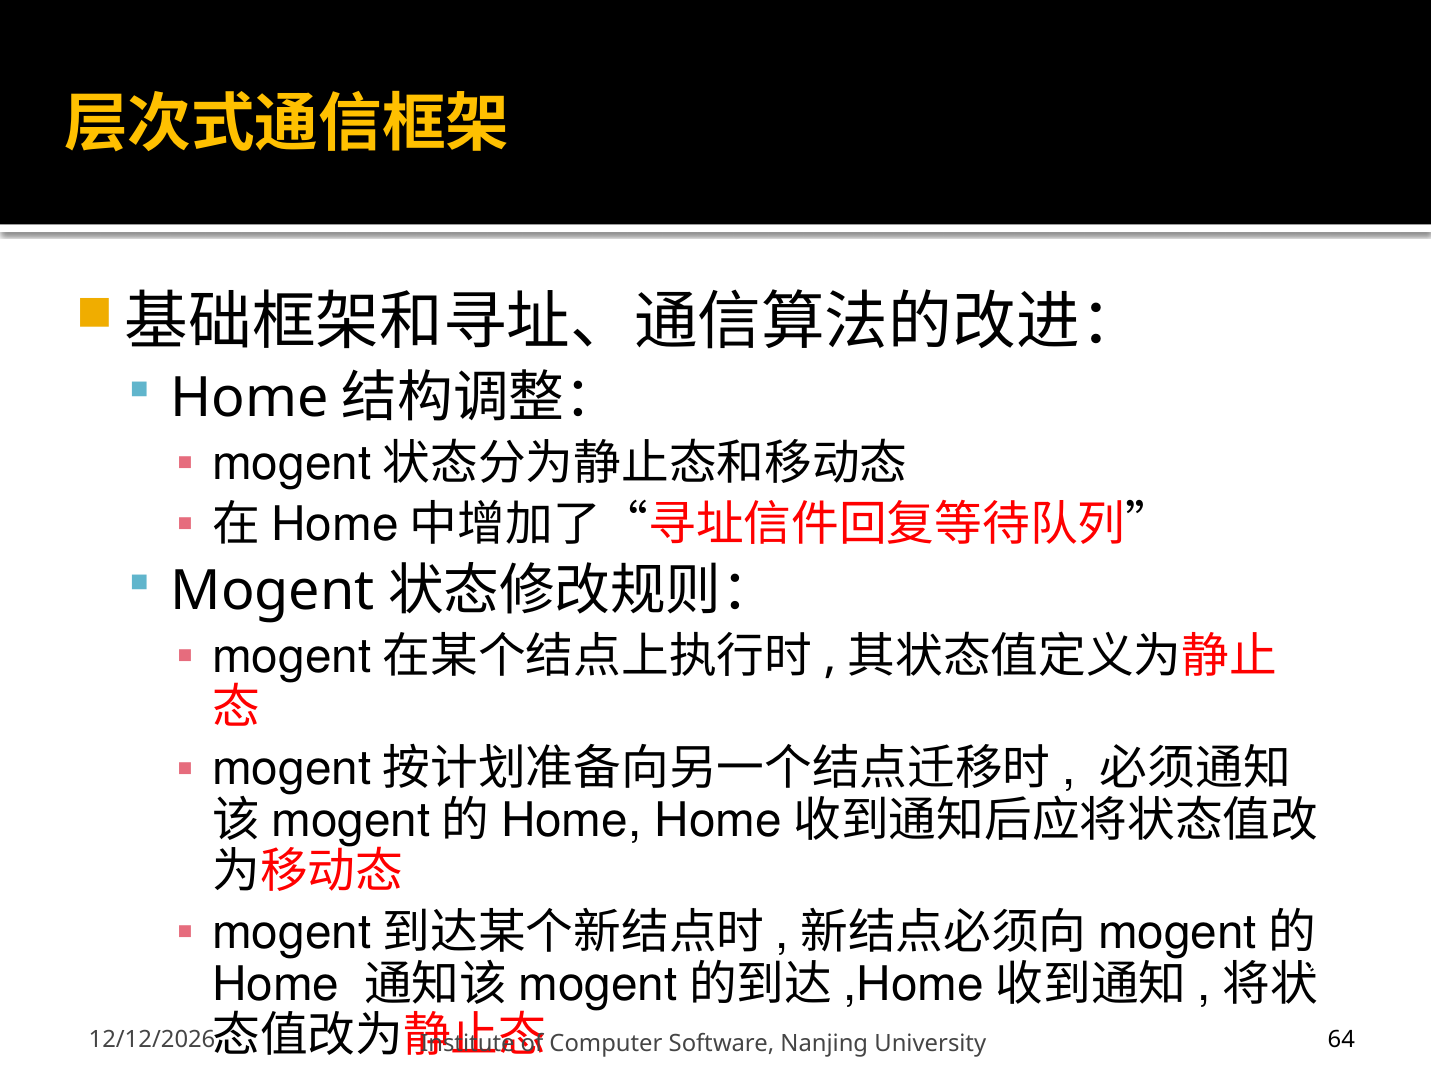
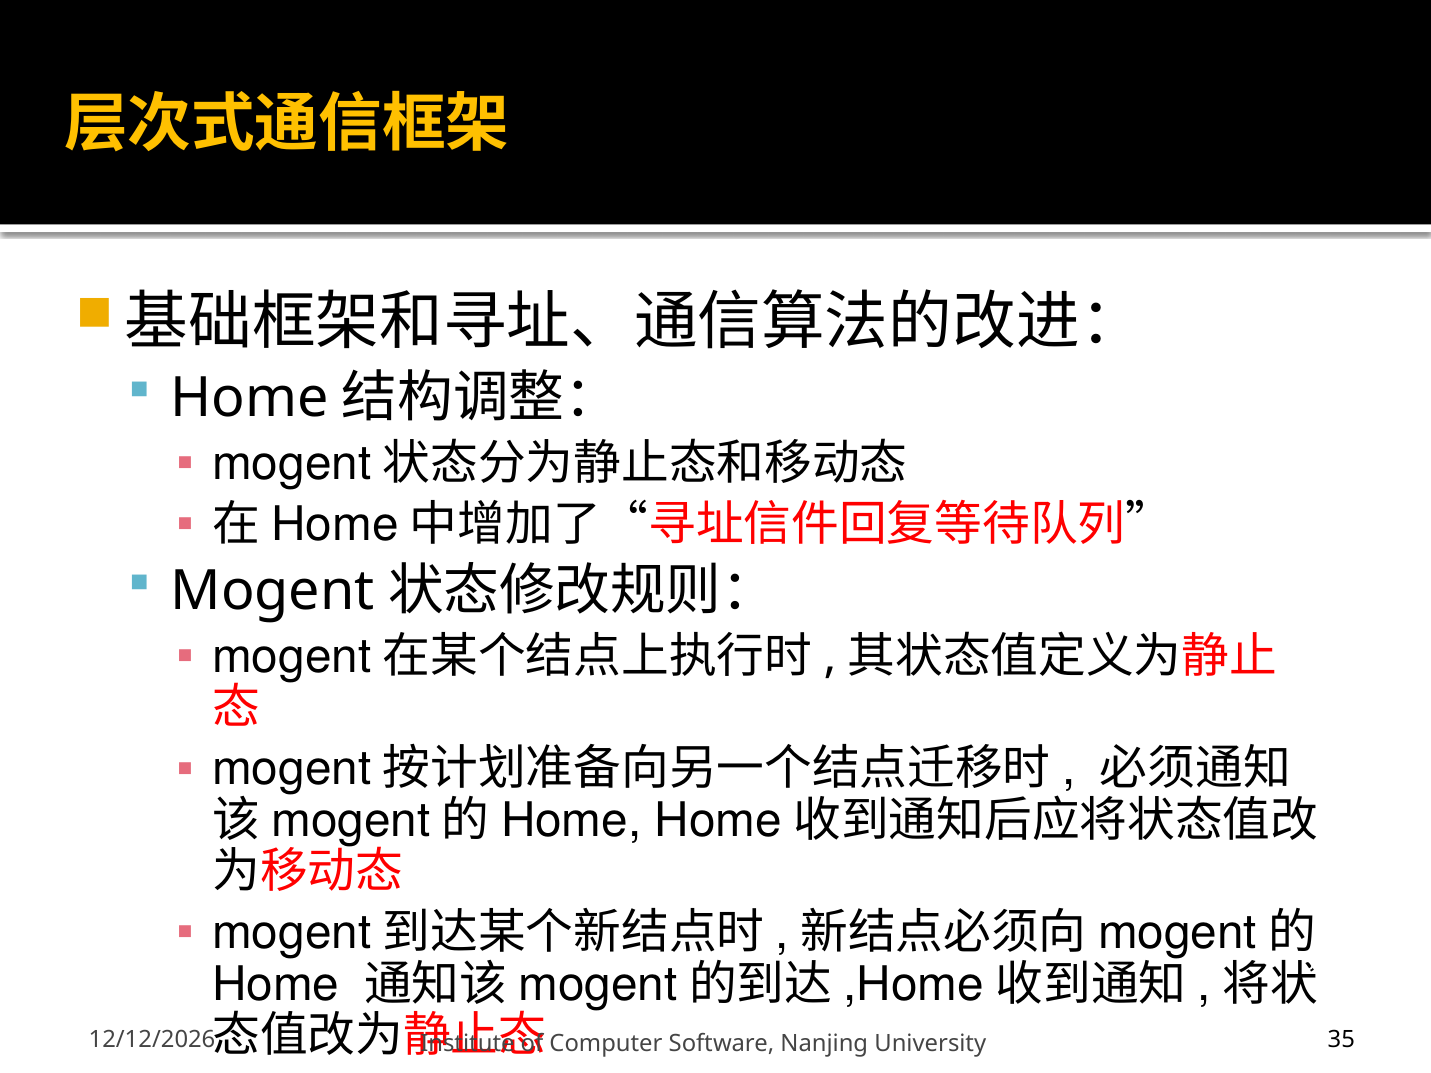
64: 64 -> 35
